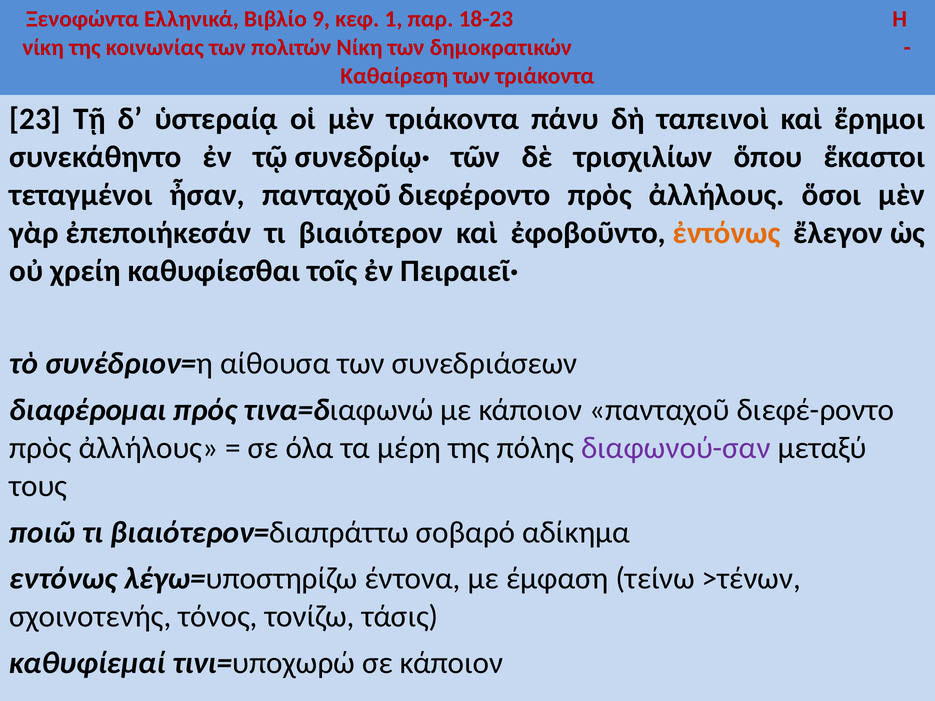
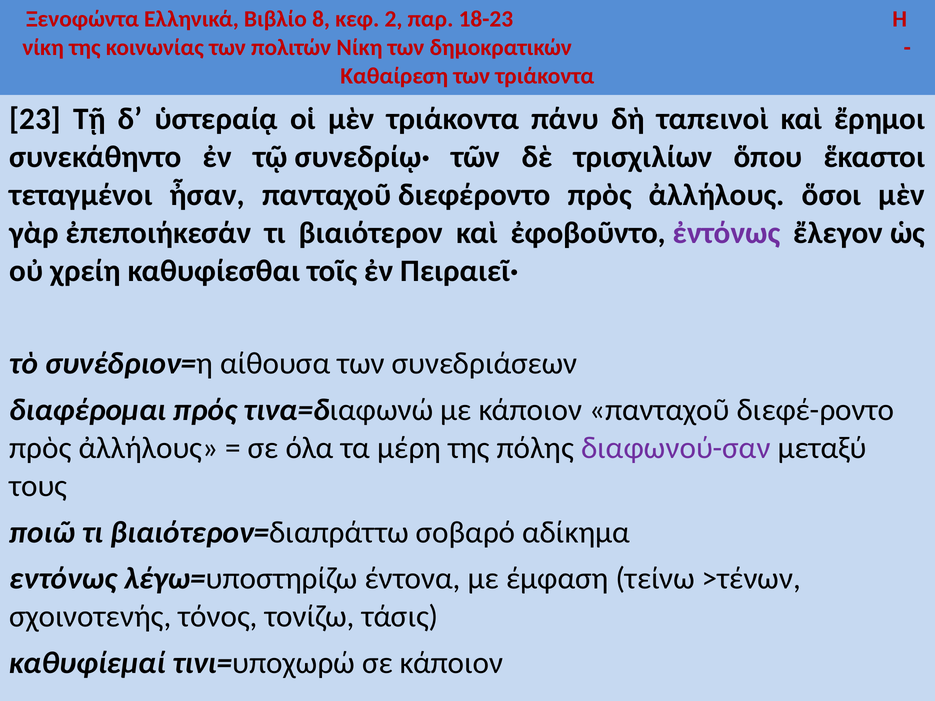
9: 9 -> 8
1: 1 -> 2
ἐντόνως colour: orange -> purple
